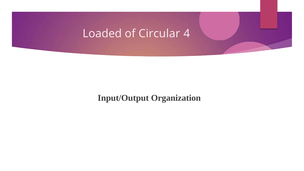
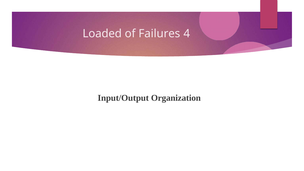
Circular: Circular -> Failures
